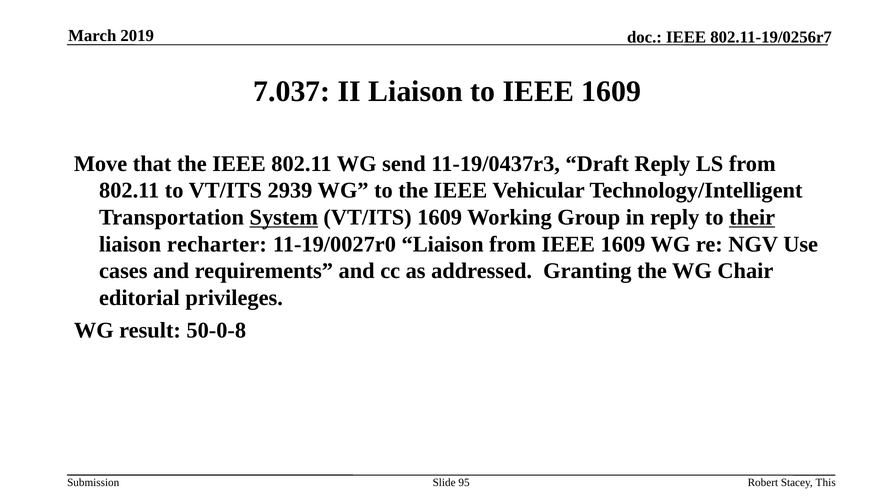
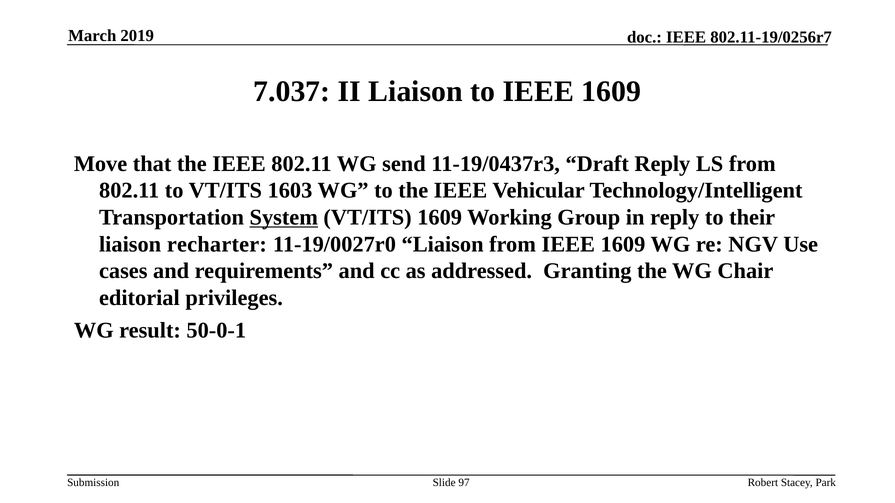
2939: 2939 -> 1603
their underline: present -> none
50-0-8: 50-0-8 -> 50-0-1
95: 95 -> 97
This: This -> Park
